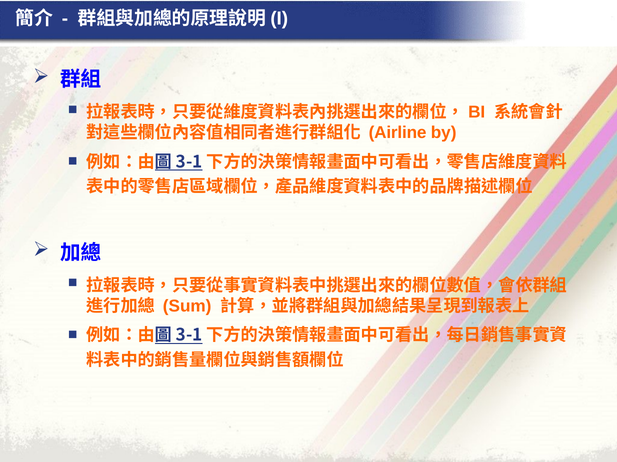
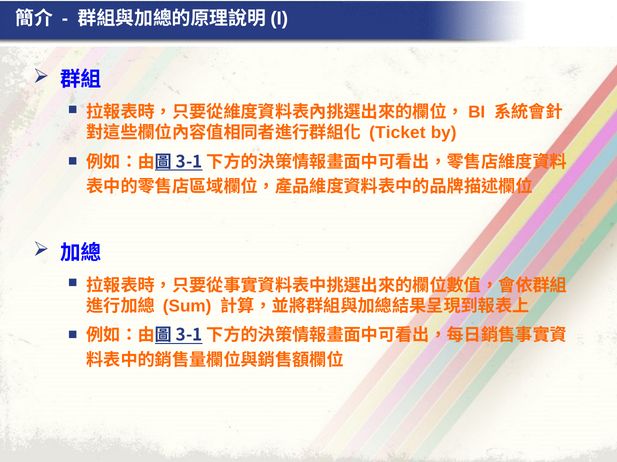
Airline: Airline -> Ticket
